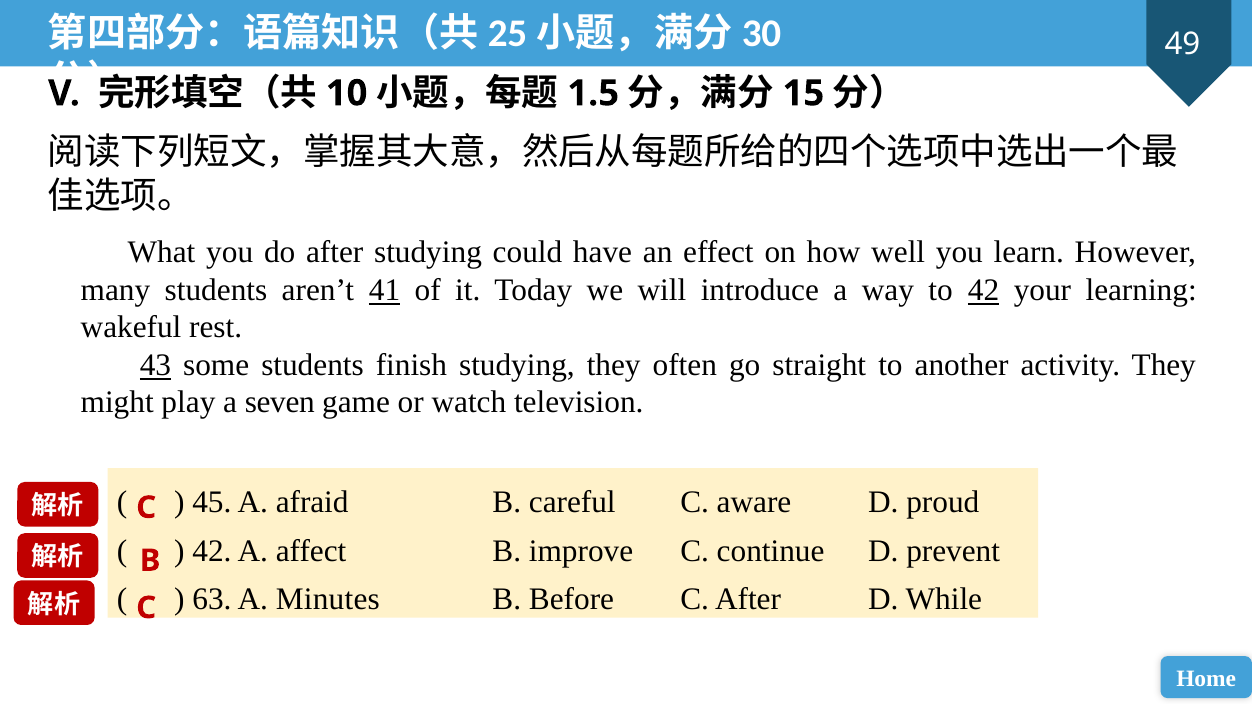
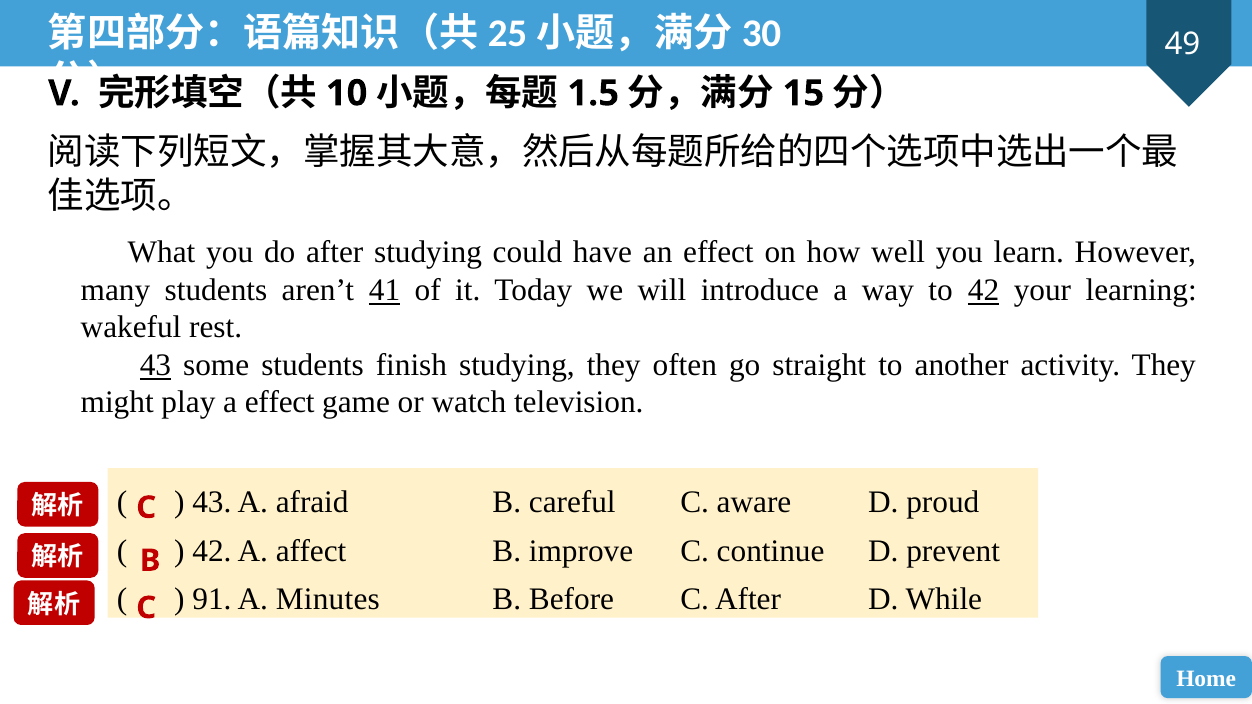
a seven: seven -> effect
45 at (212, 502): 45 -> 43
63: 63 -> 91
